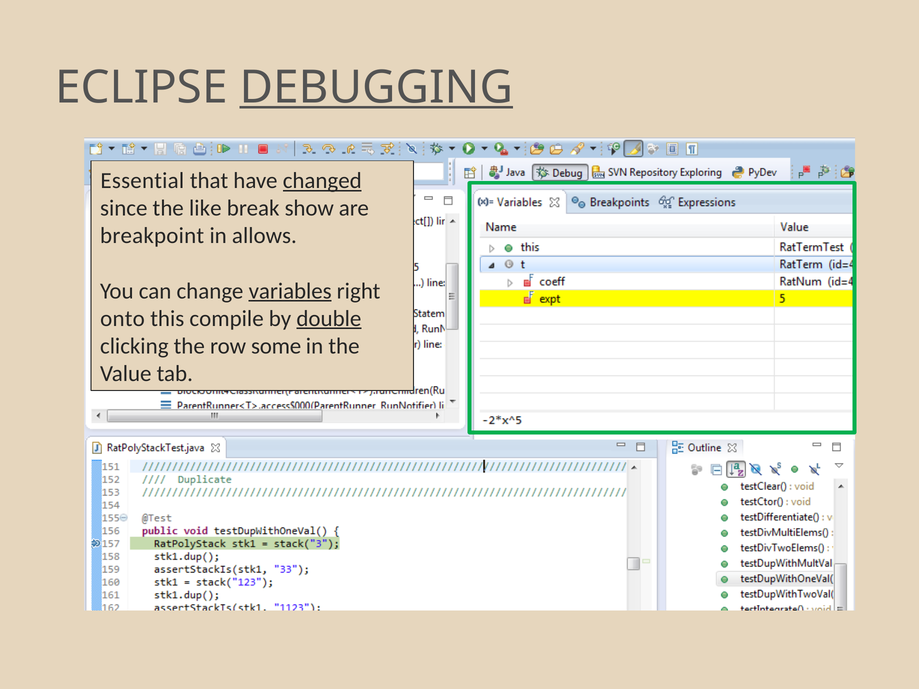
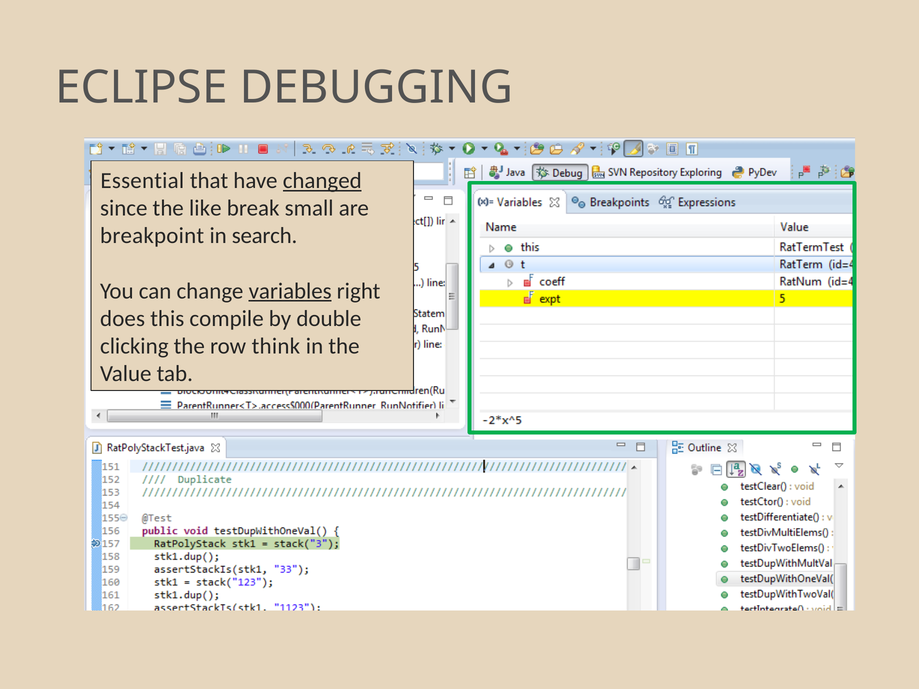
DEBUGGING underline: present -> none
show: show -> small
allows: allows -> search
onto: onto -> does
double underline: present -> none
some: some -> think
